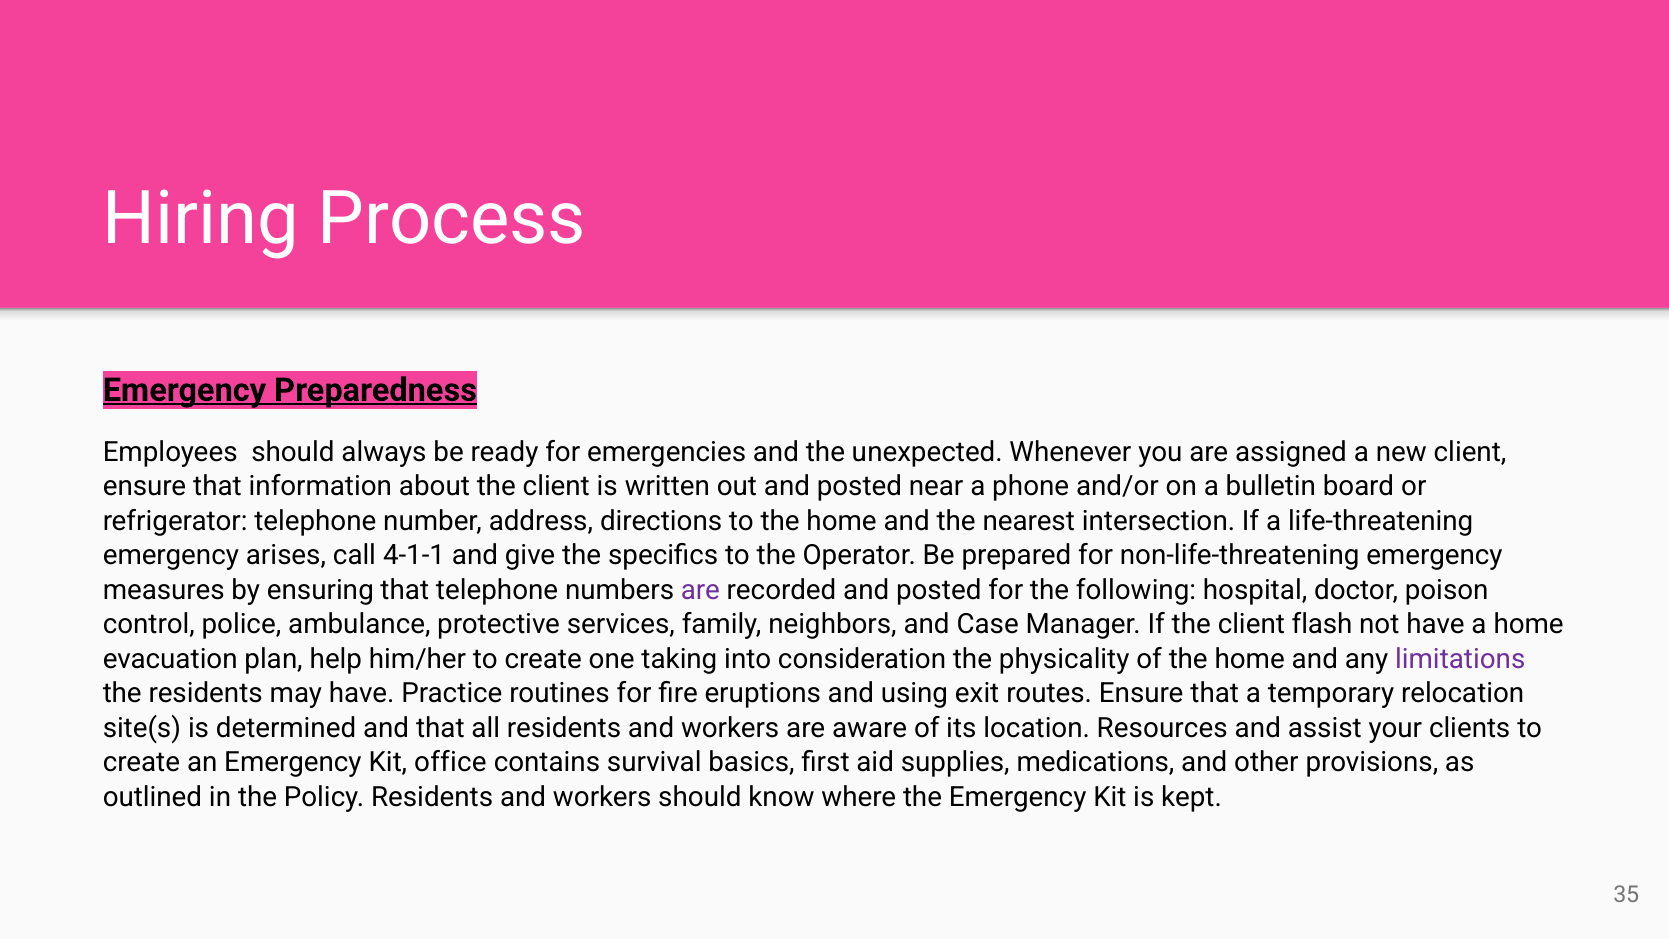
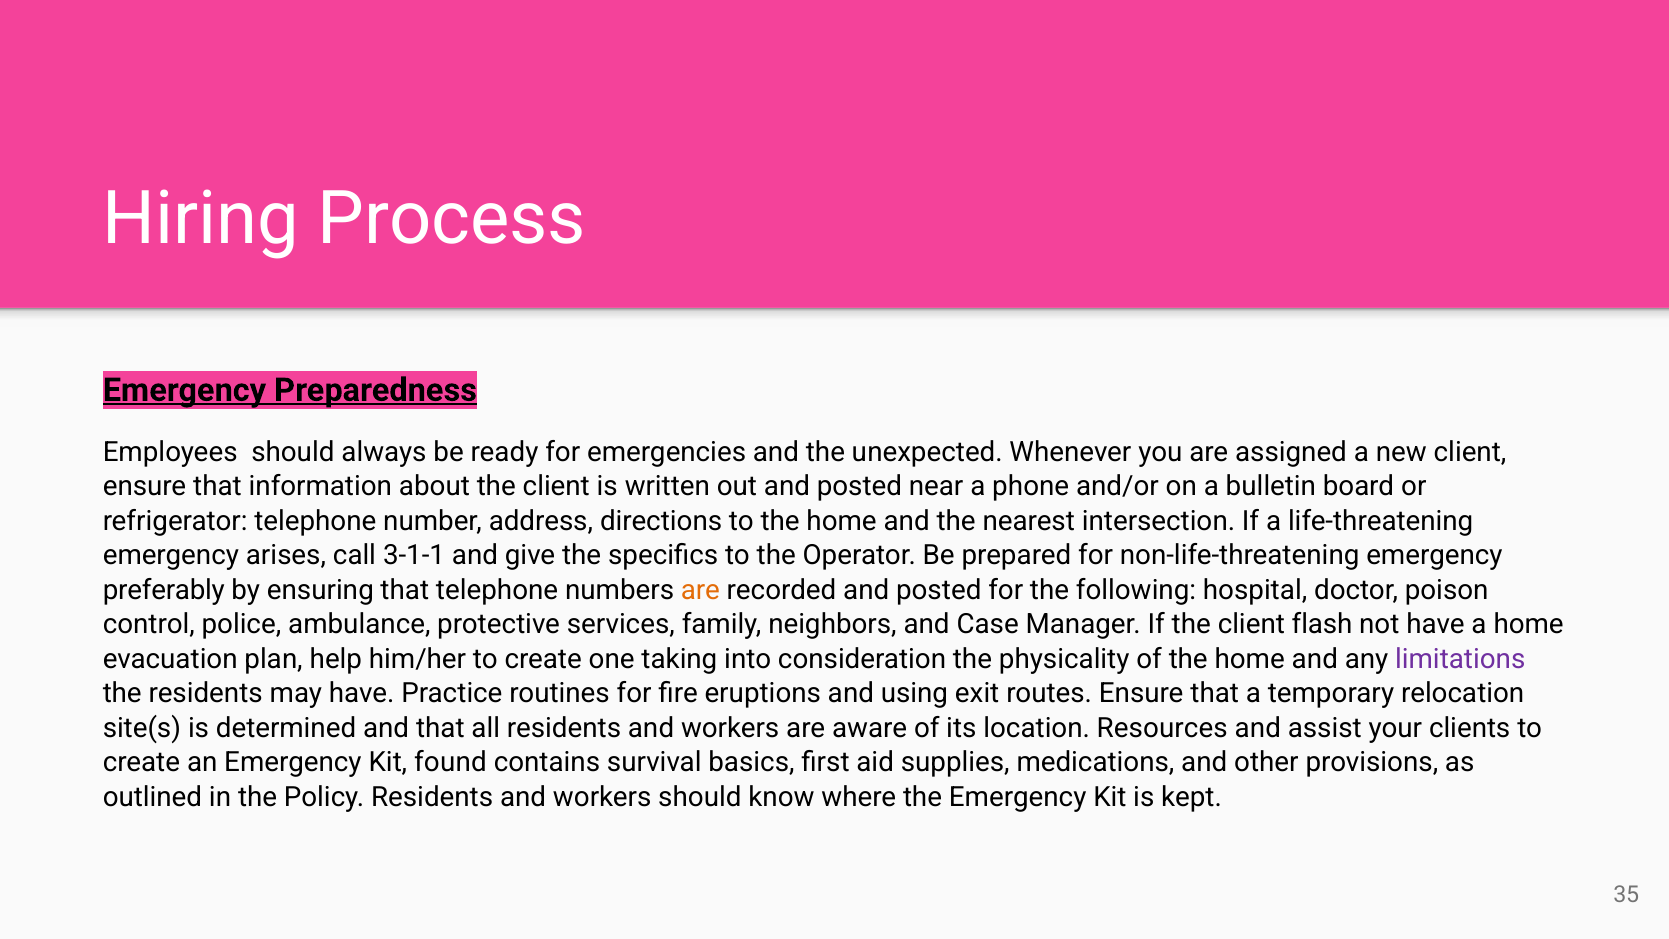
4-1-1: 4-1-1 -> 3-1-1
measures: measures -> preferably
are at (700, 590) colour: purple -> orange
office: office -> found
